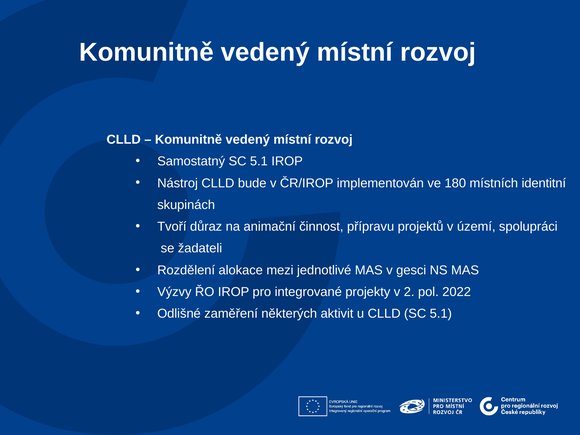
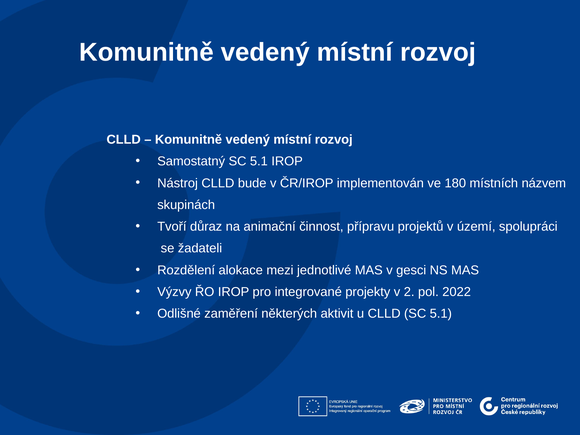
identitní: identitní -> názvem
